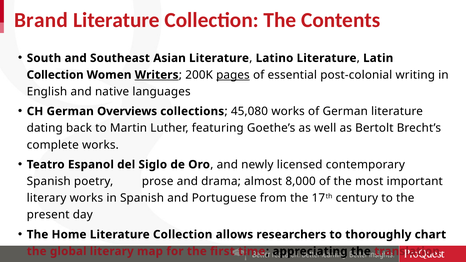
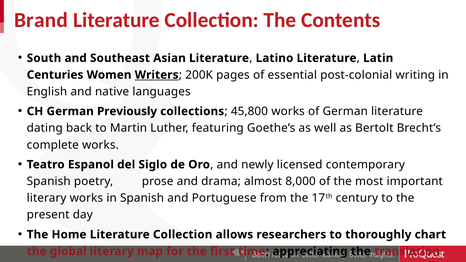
Collection at (55, 75): Collection -> Centuries
pages underline: present -> none
Overviews: Overviews -> Previously
45,080: 45,080 -> 45,800
